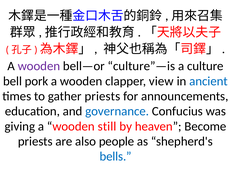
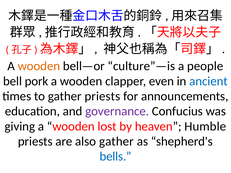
wooden at (39, 66) colour: purple -> orange
culture: culture -> people
view: view -> even
governance colour: blue -> purple
still: still -> lost
Become: Become -> Humble
also people: people -> gather
